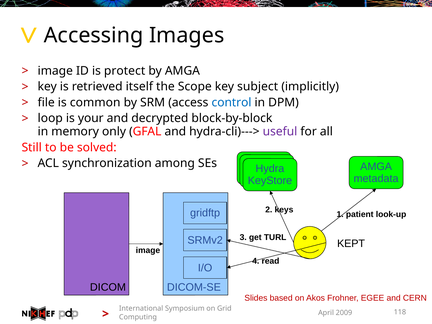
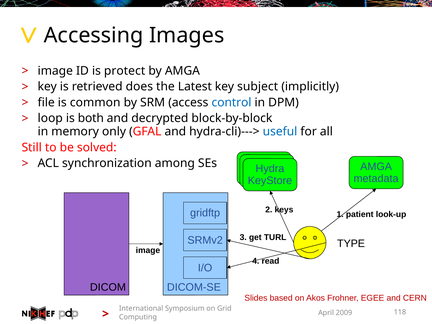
itself: itself -> does
Scope: Scope -> Latest
your: your -> both
useful colour: purple -> blue
KEPT: KEPT -> TYPE
